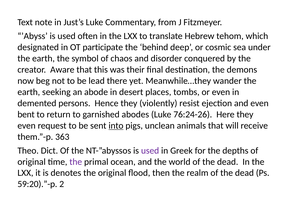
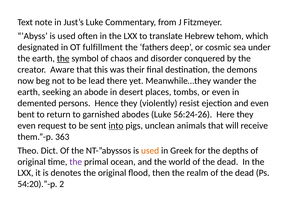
participate: participate -> fulfillment
behind: behind -> fathers
the at (63, 58) underline: none -> present
76:24-26: 76:24-26 -> 56:24-26
used at (150, 150) colour: purple -> orange
59:20).”-p: 59:20).”-p -> 54:20).”-p
